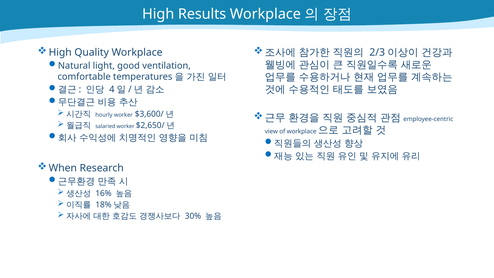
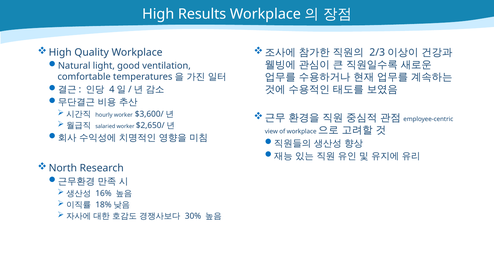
When: When -> North
